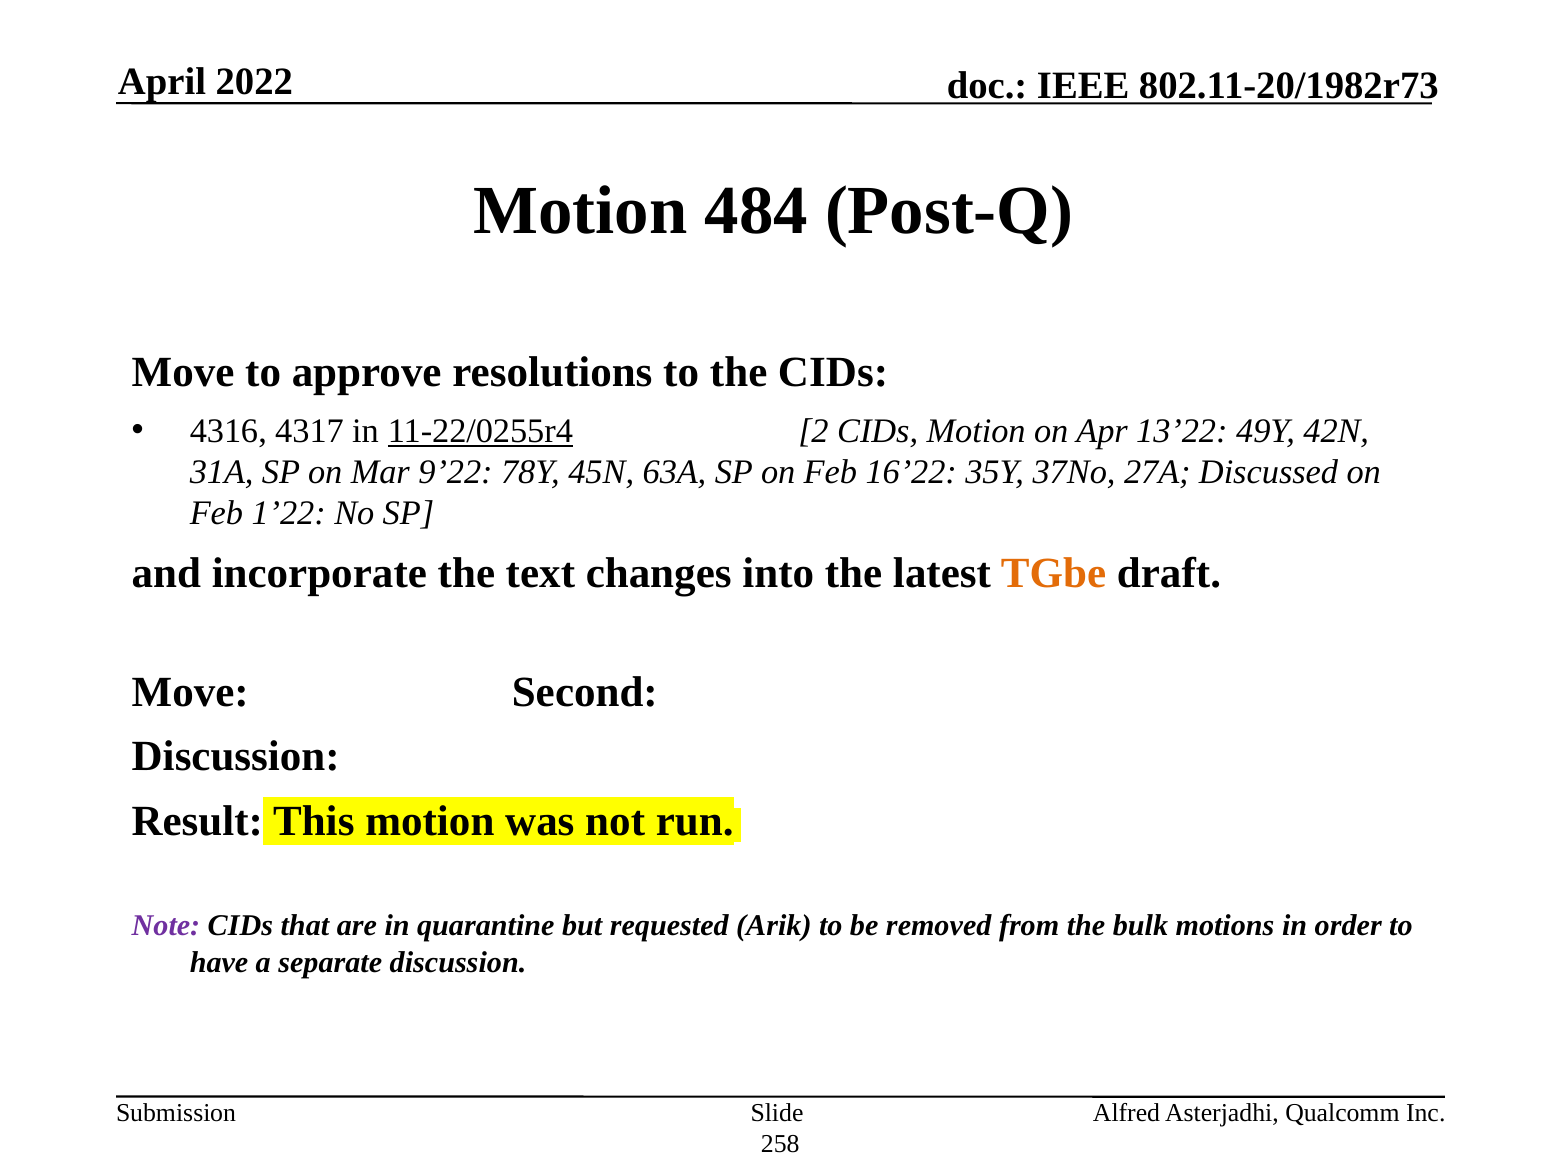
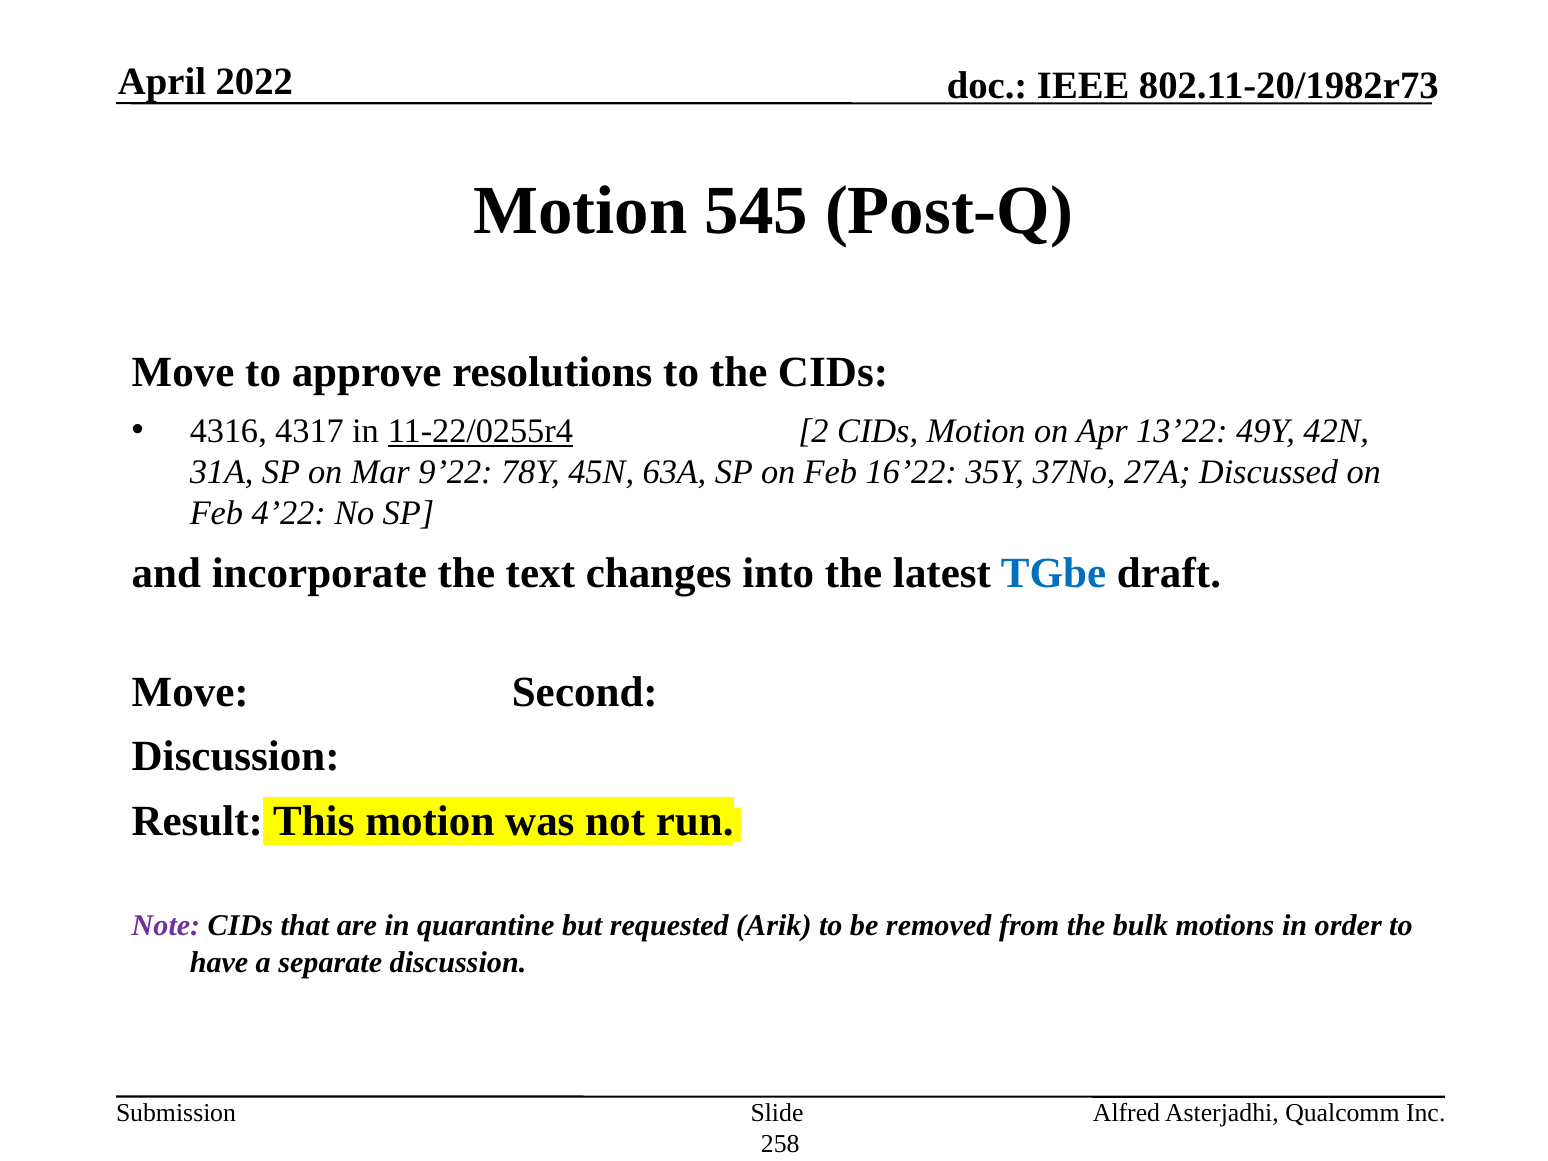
484: 484 -> 545
1’22: 1’22 -> 4’22
TGbe colour: orange -> blue
